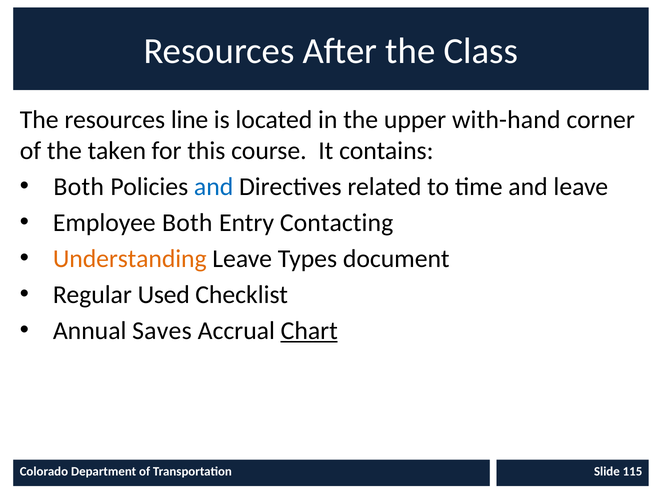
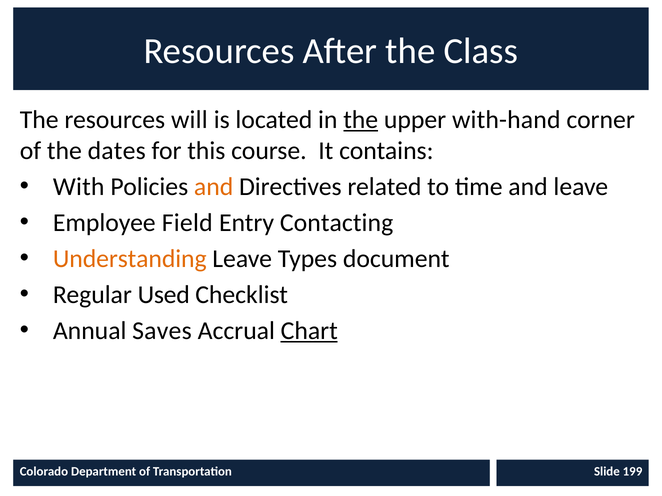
line: line -> will
the at (361, 120) underline: none -> present
taken: taken -> dates
Both at (79, 187): Both -> With
and at (214, 187) colour: blue -> orange
Employee Both: Both -> Field
115: 115 -> 199
